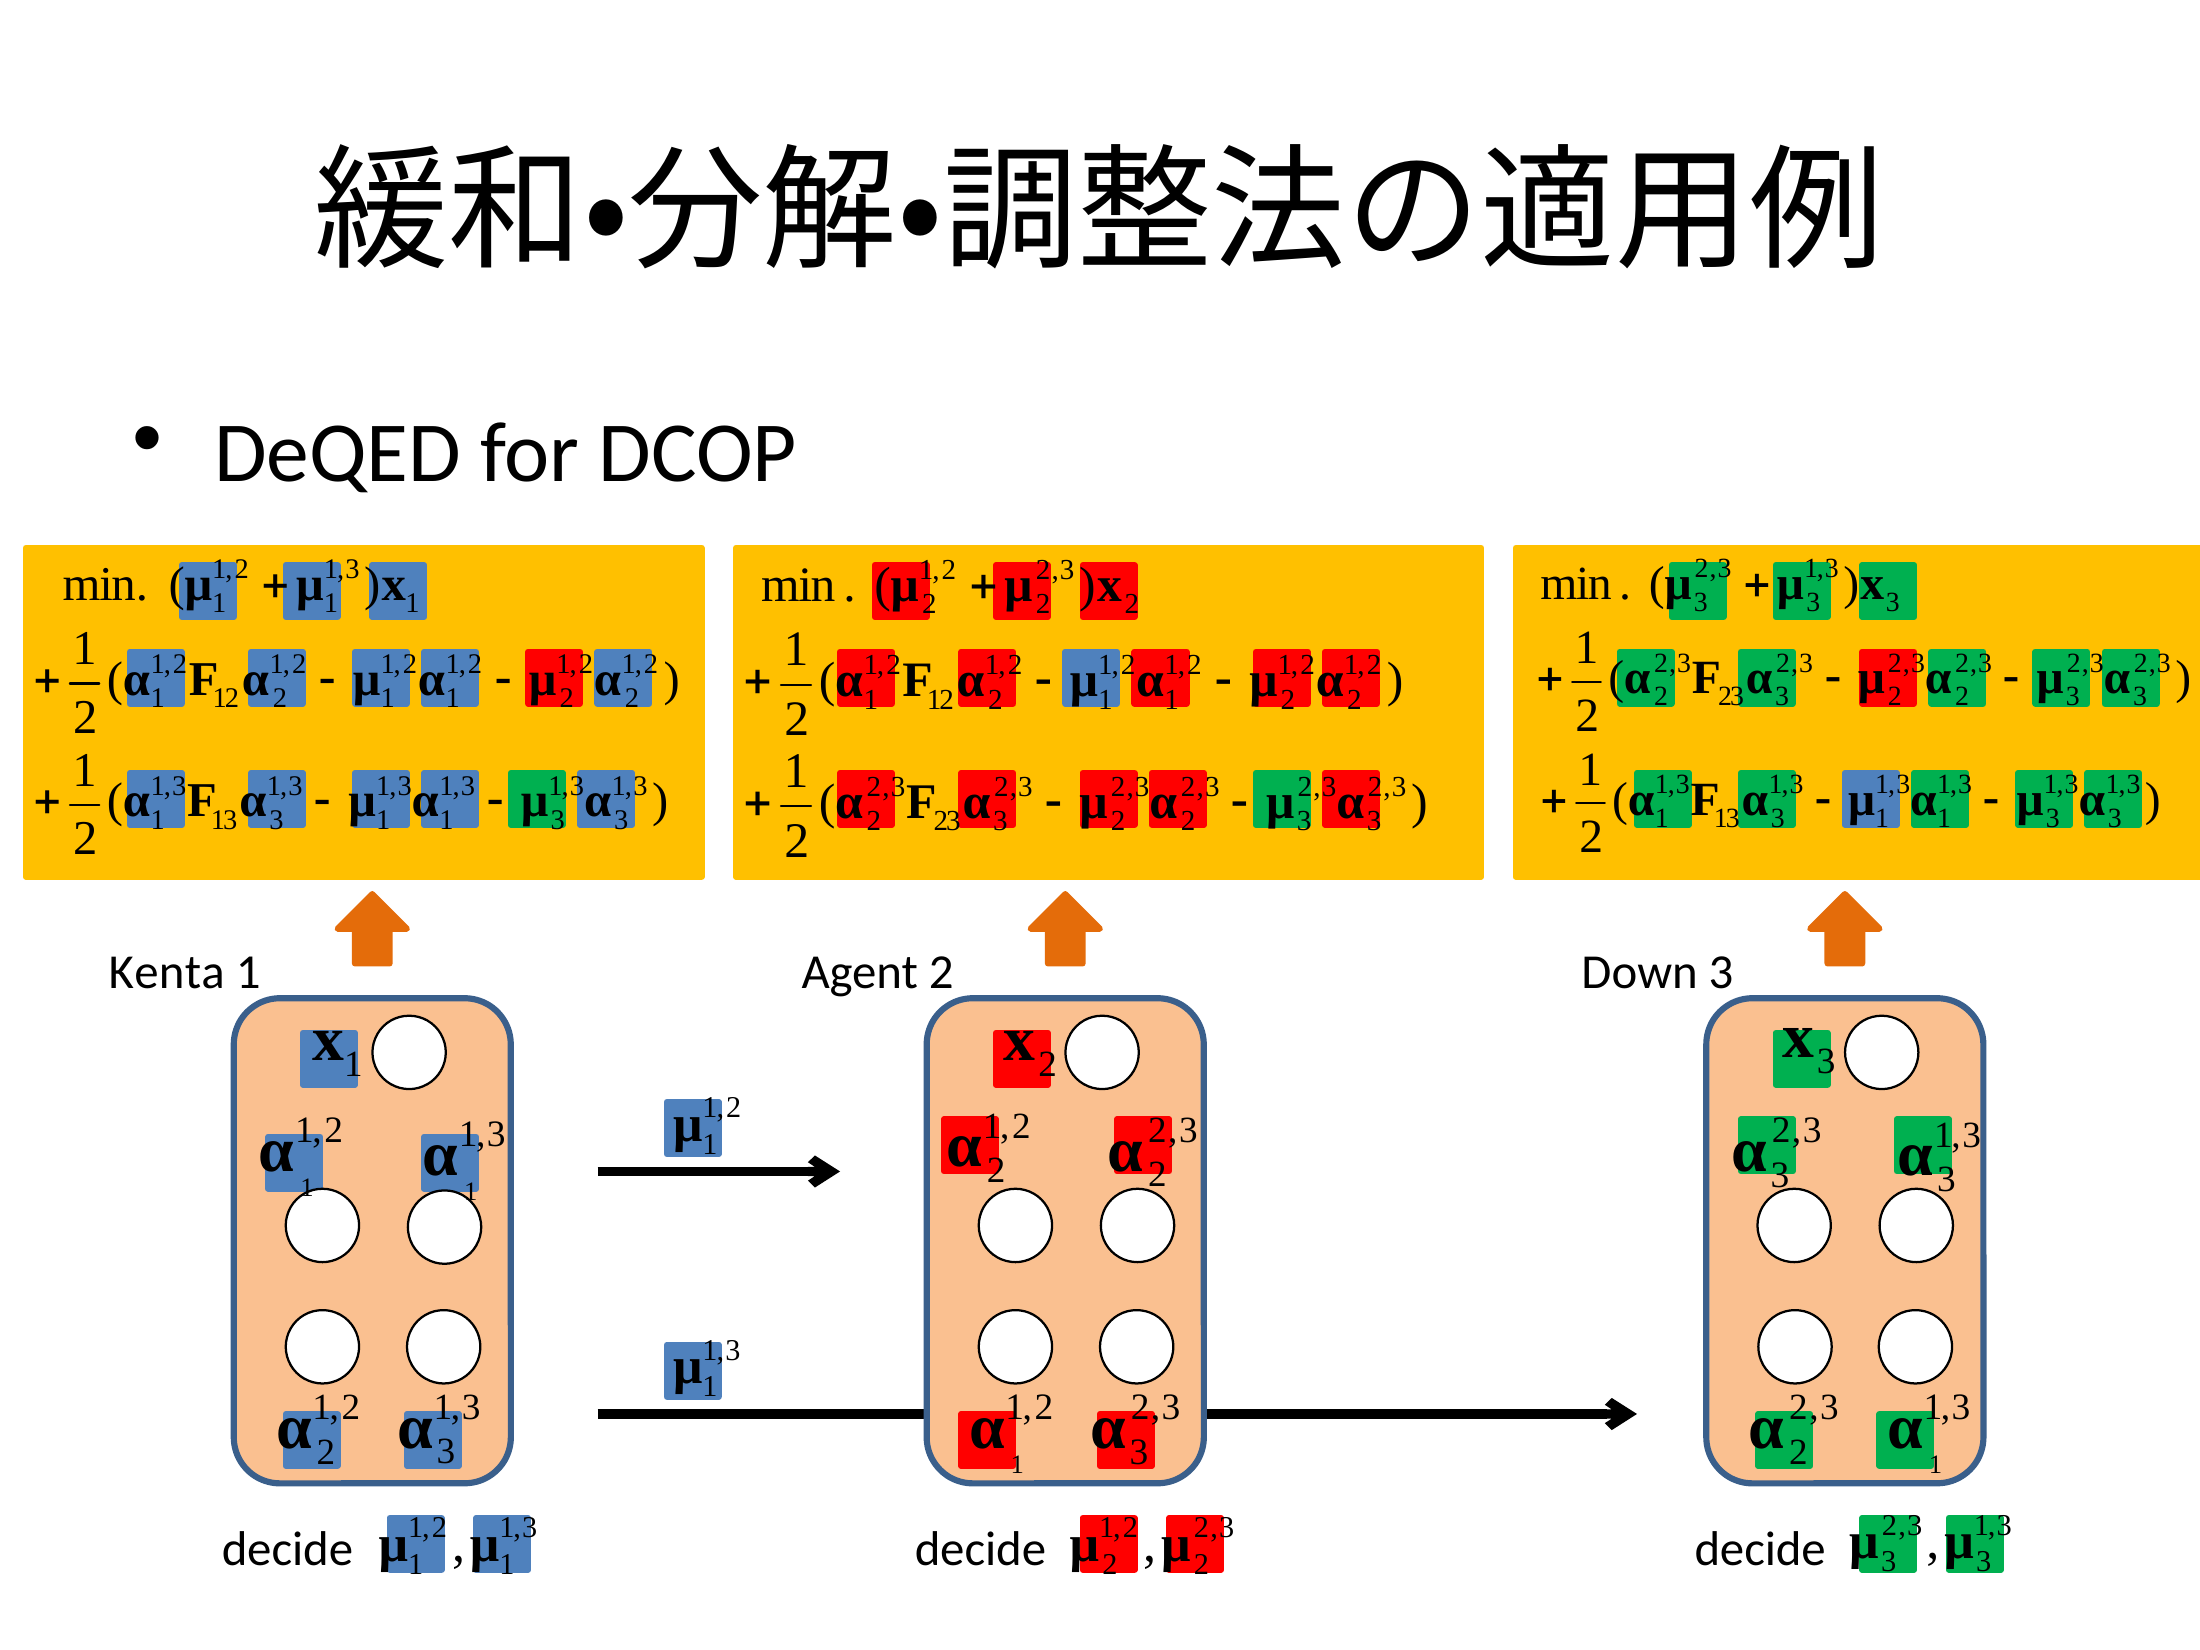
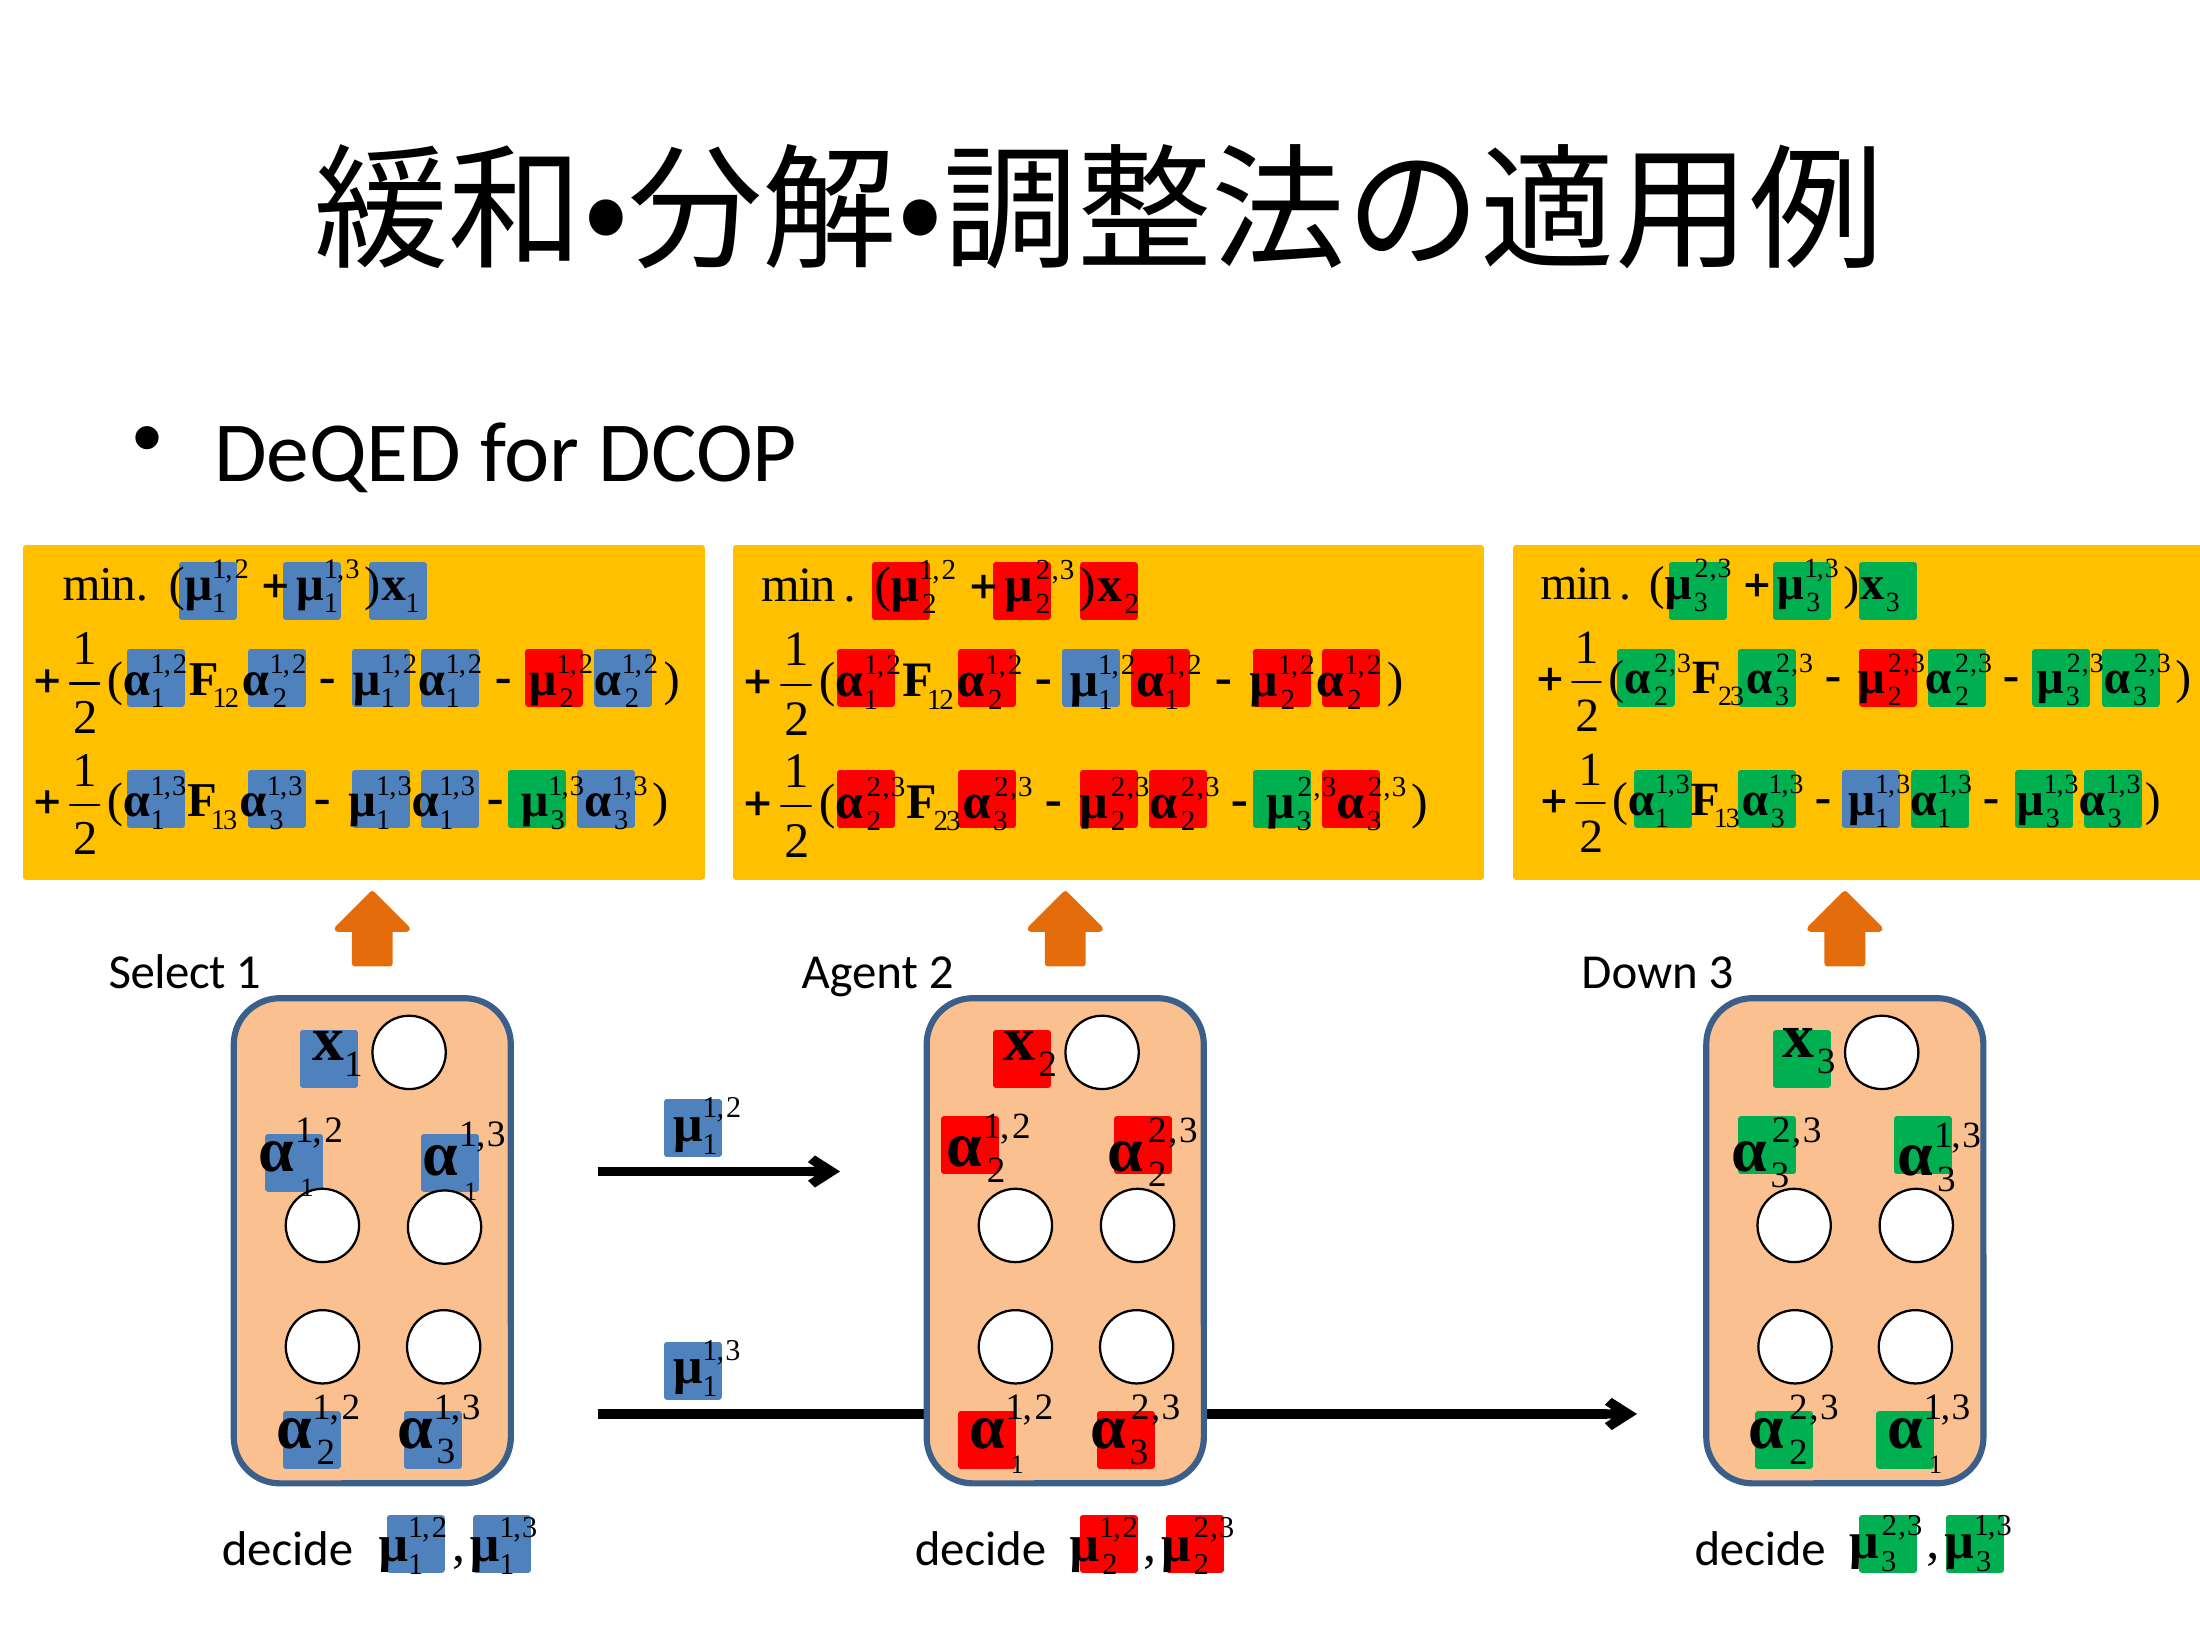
Kenta: Kenta -> Select
